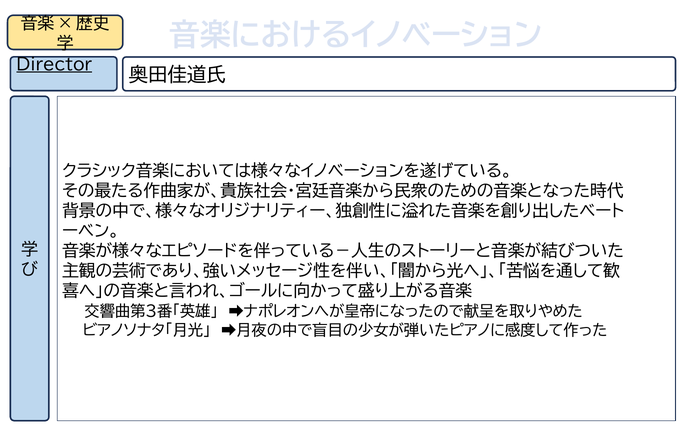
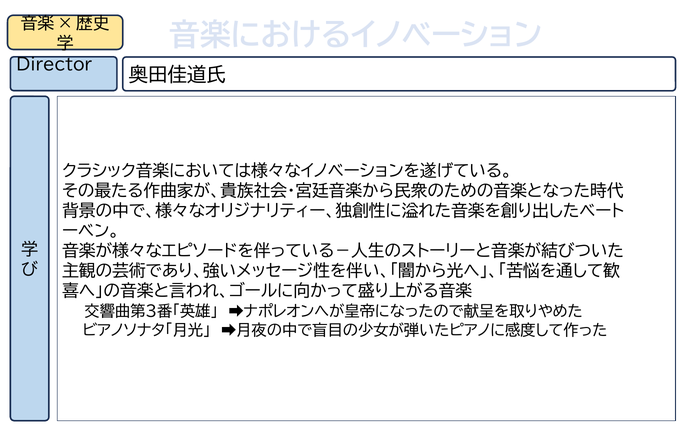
Director underline: present -> none
